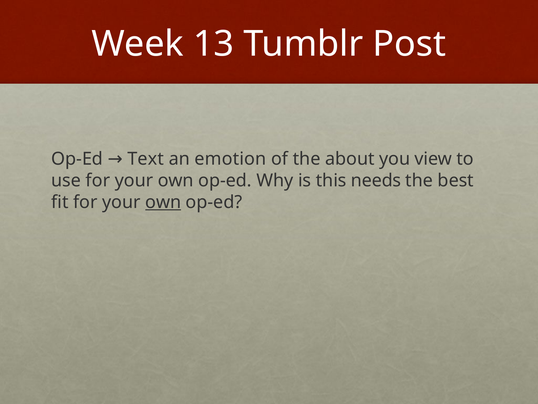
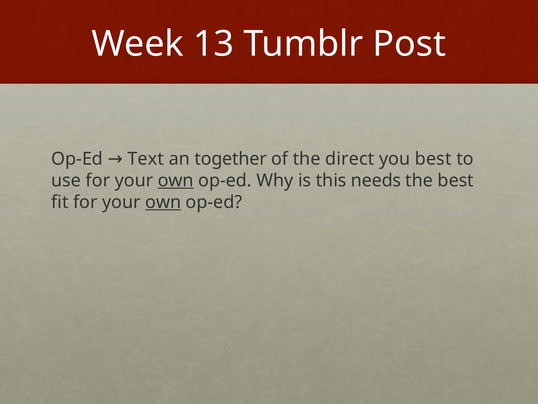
emotion: emotion -> together
about: about -> direct
you view: view -> best
own at (176, 180) underline: none -> present
